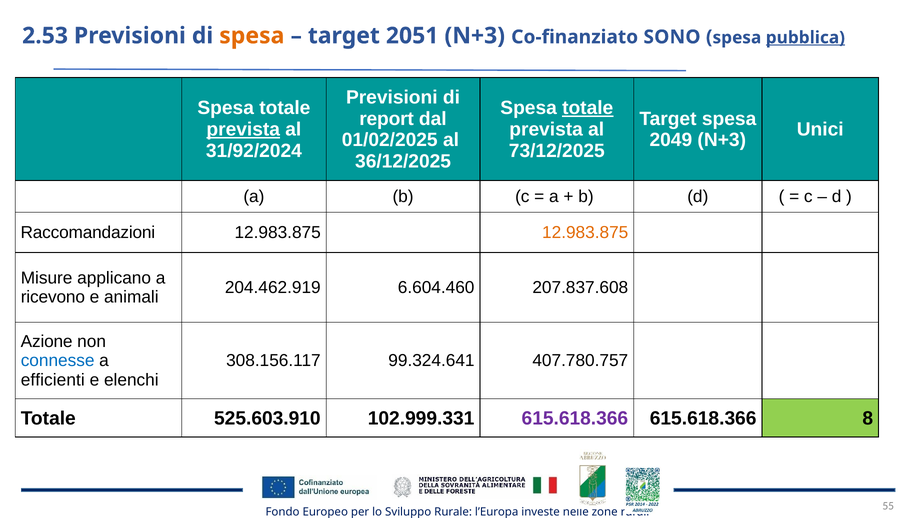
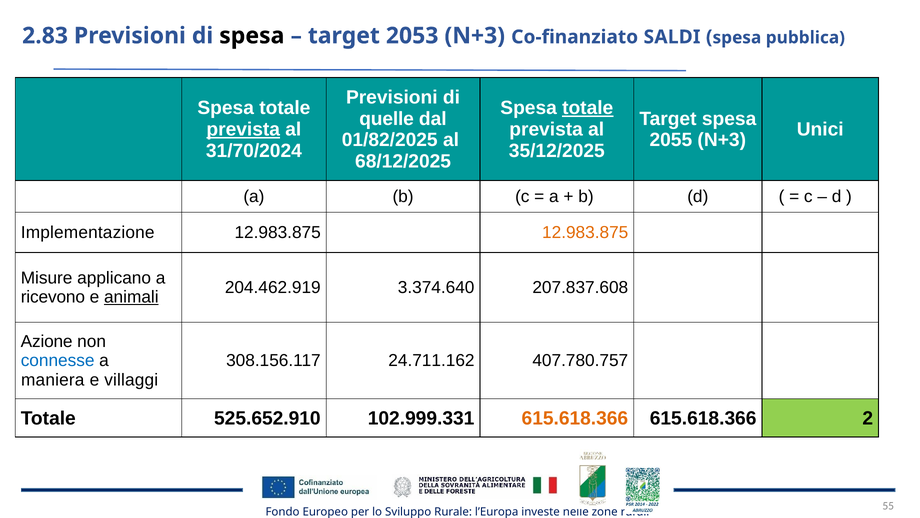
2.53: 2.53 -> 2.83
spesa at (252, 36) colour: orange -> black
2051: 2051 -> 2053
SONO: SONO -> SALDI
pubblica underline: present -> none
report: report -> quelle
01/02/2025: 01/02/2025 -> 01/82/2025
2049: 2049 -> 2055
31/92/2024: 31/92/2024 -> 31/70/2024
73/12/2025: 73/12/2025 -> 35/12/2025
36/12/2025: 36/12/2025 -> 68/12/2025
Raccomandazioni: Raccomandazioni -> Implementazione
6.604.460: 6.604.460 -> 3.374.640
animali underline: none -> present
99.324.641: 99.324.641 -> 24.711.162
efficienti: efficienti -> maniera
elenchi: elenchi -> villaggi
525.603.910: 525.603.910 -> 525.652.910
615.618.366 at (575, 418) colour: purple -> orange
8: 8 -> 2
